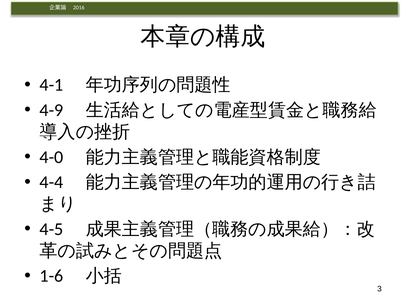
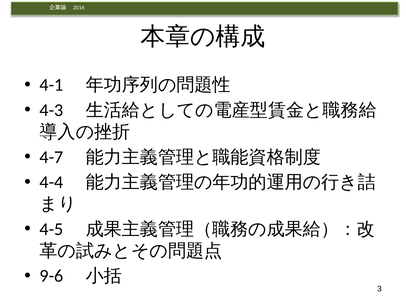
4-9: 4-9 -> 4-3
4-0: 4-0 -> 4-7
1-6: 1-6 -> 9-6
